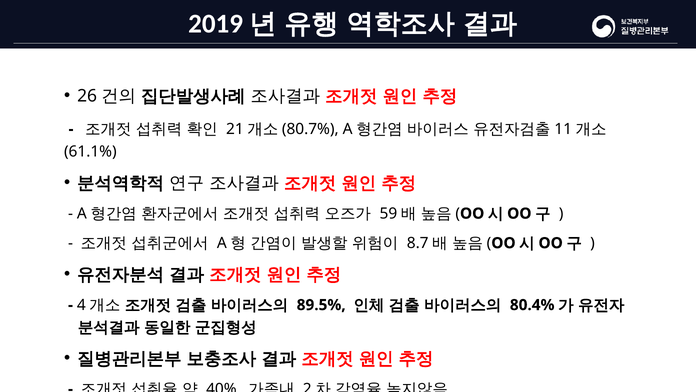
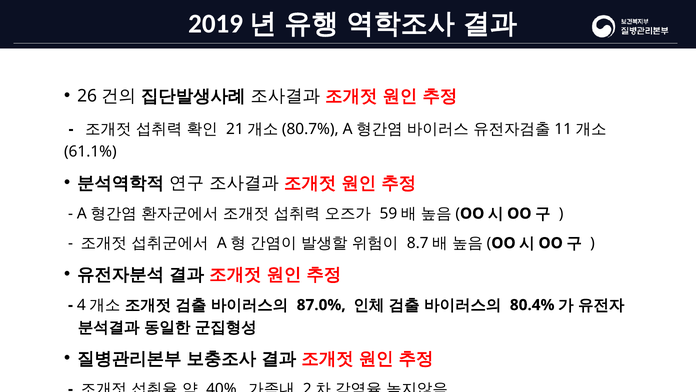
89.5%: 89.5% -> 87.0%
